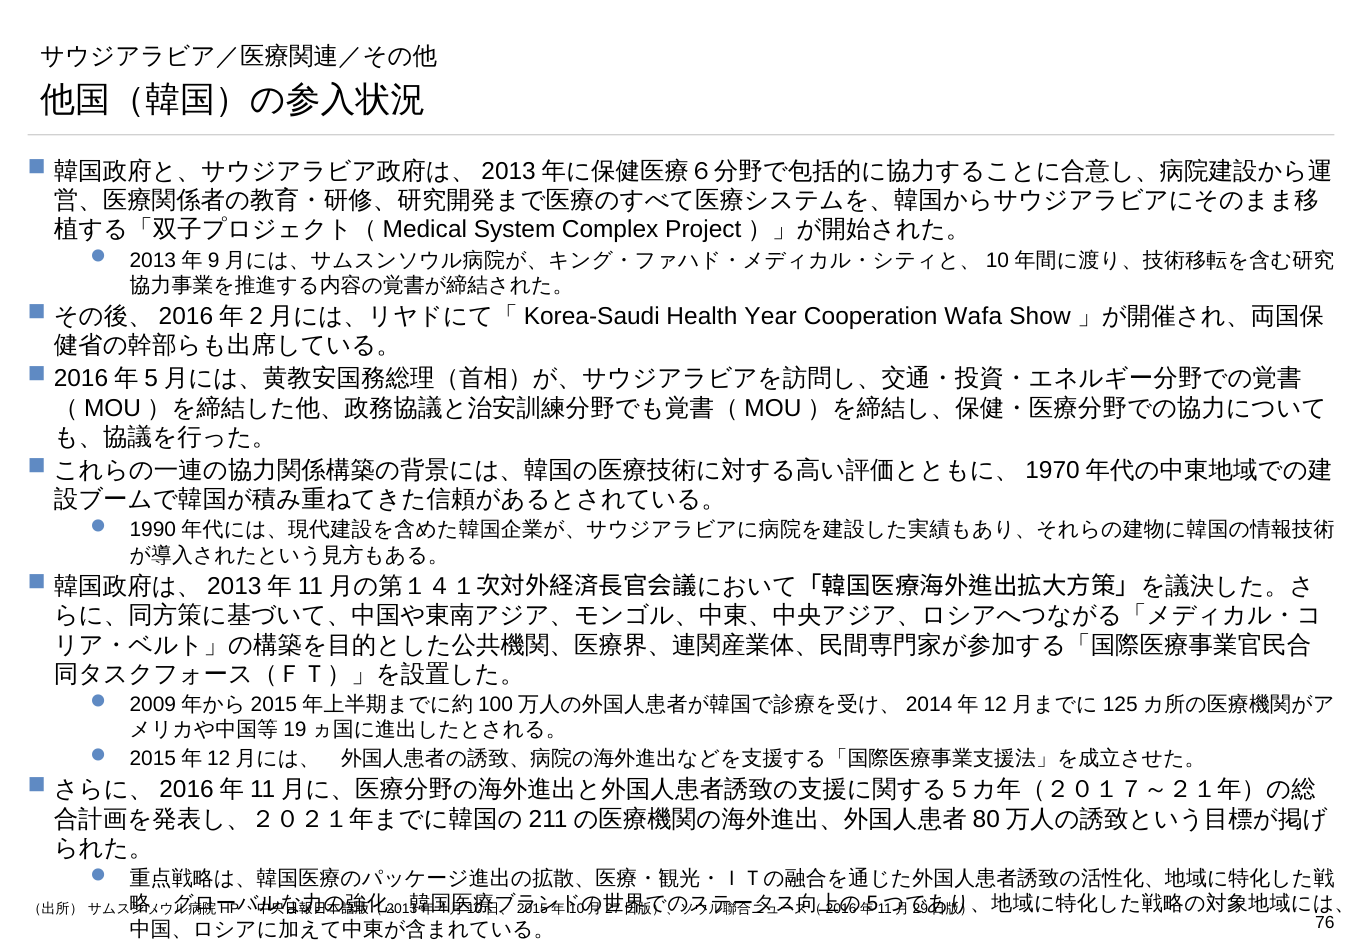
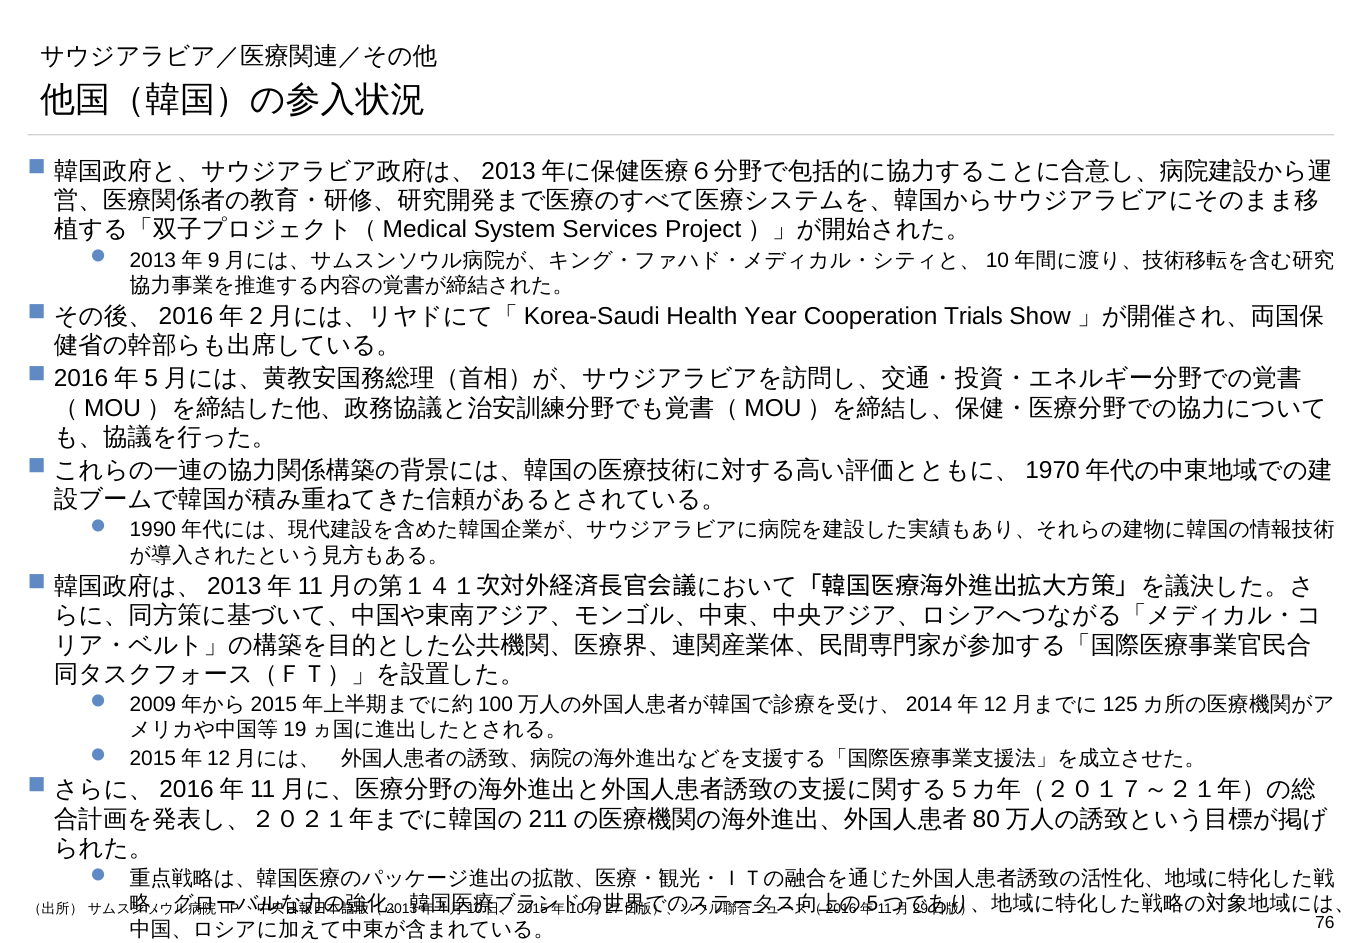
Complex: Complex -> Services
Wafa: Wafa -> Trials
